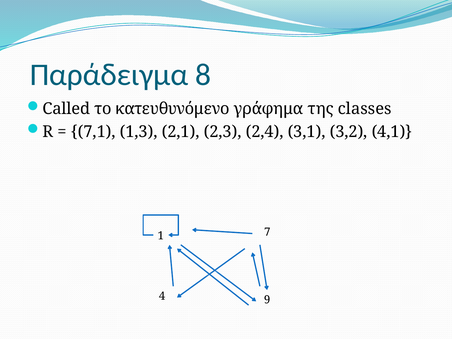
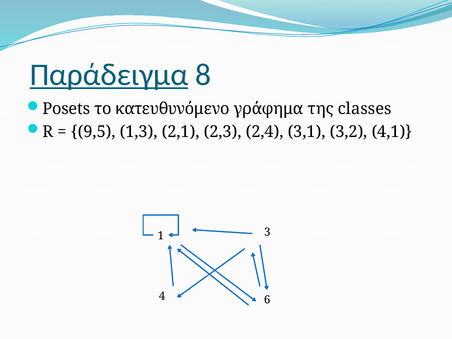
Παράδειγμα underline: none -> present
Called: Called -> Posets
7,1: 7,1 -> 9,5
7: 7 -> 3
9: 9 -> 6
